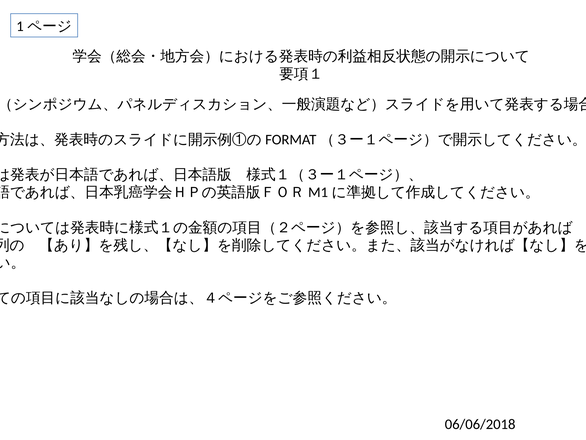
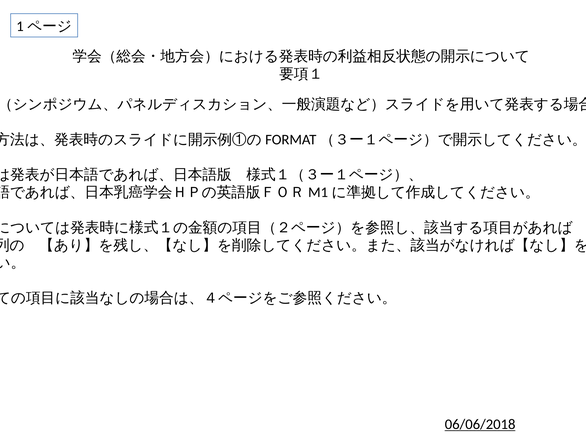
06/06/2018 underline: none -> present
